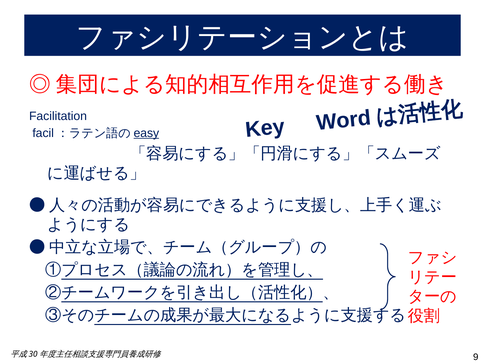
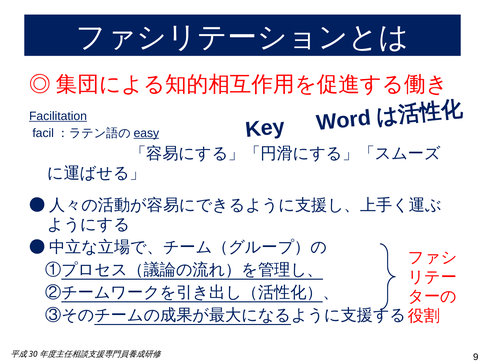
Facilitation underline: none -> present
